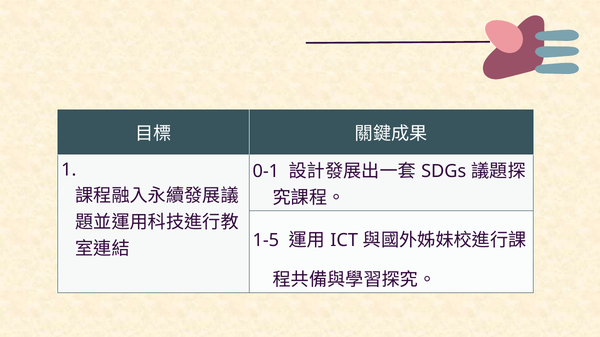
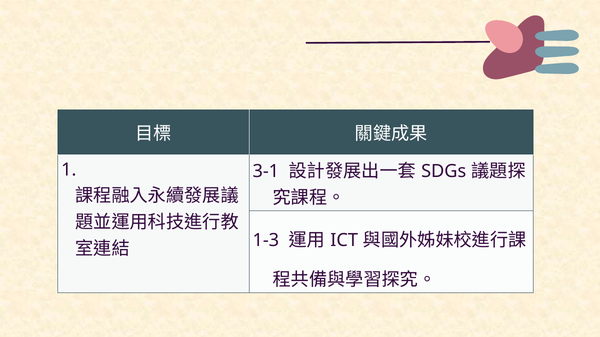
0-1: 0-1 -> 3-1
1-5: 1-5 -> 1-3
